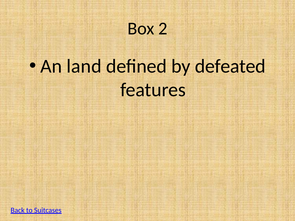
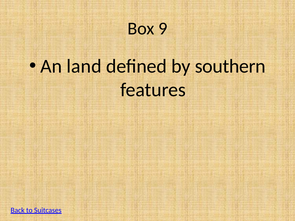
2: 2 -> 9
defeated: defeated -> southern
